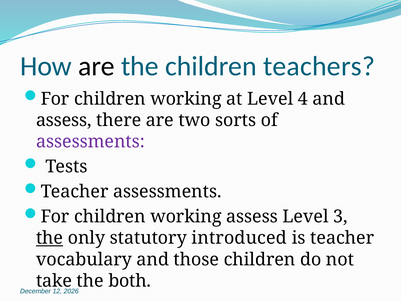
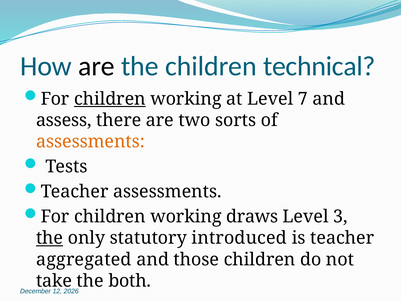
teachers: teachers -> technical
children at (110, 99) underline: none -> present
4: 4 -> 7
assessments at (91, 142) colour: purple -> orange
working assess: assess -> draws
vocabulary: vocabulary -> aggregated
